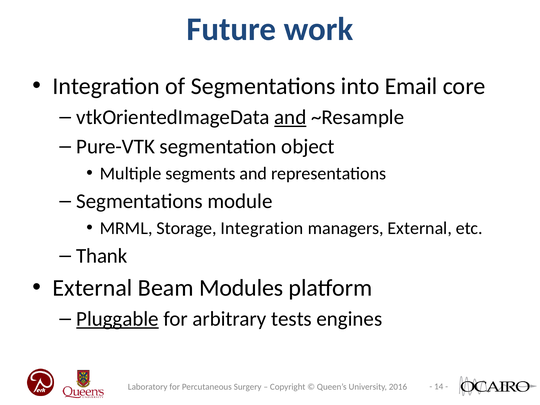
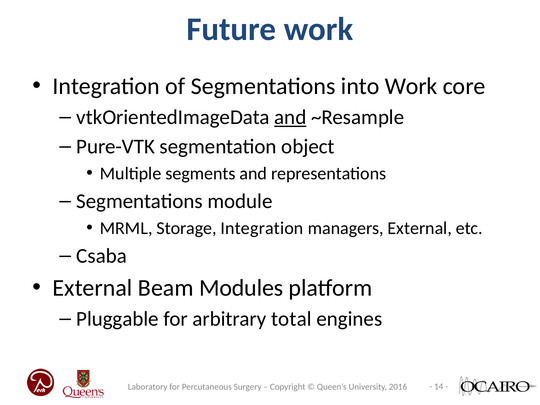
into Email: Email -> Work
Thank: Thank -> Csaba
Pluggable underline: present -> none
tests: tests -> total
